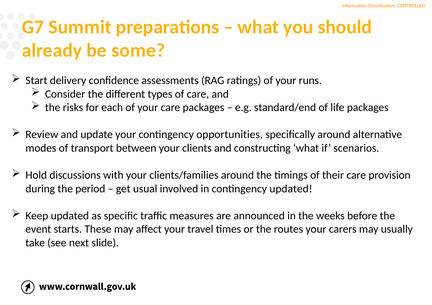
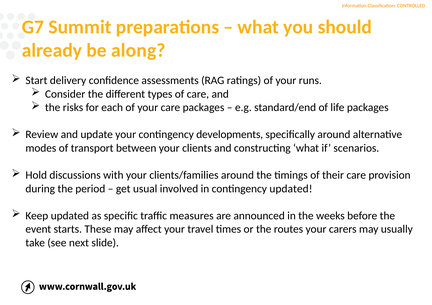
some: some -> along
opportunities: opportunities -> developments
